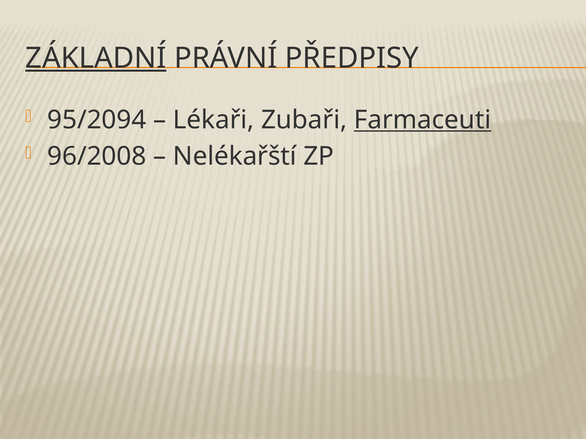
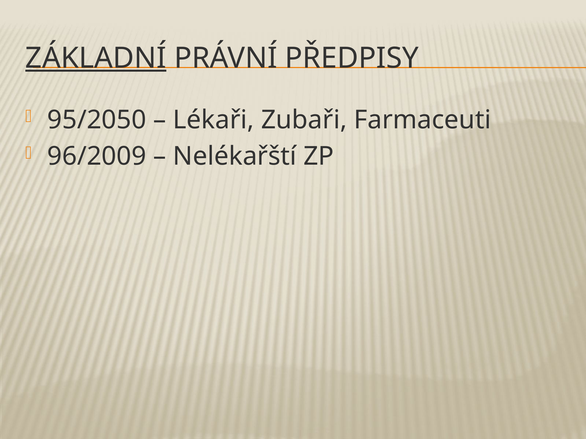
95/2094: 95/2094 -> 95/2050
Farmaceuti underline: present -> none
96/2008: 96/2008 -> 96/2009
